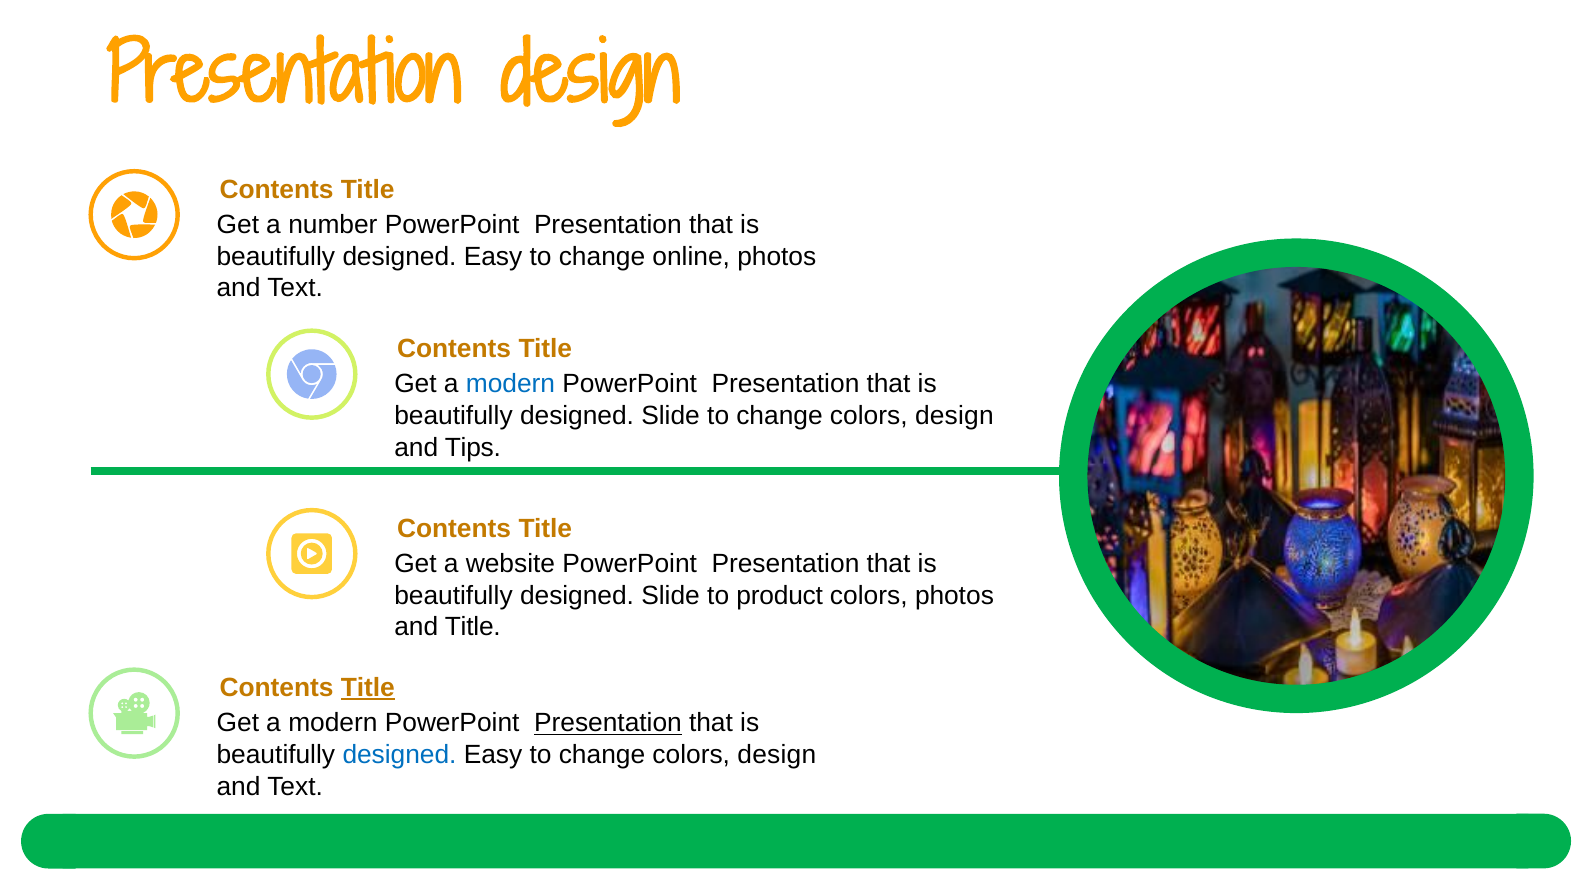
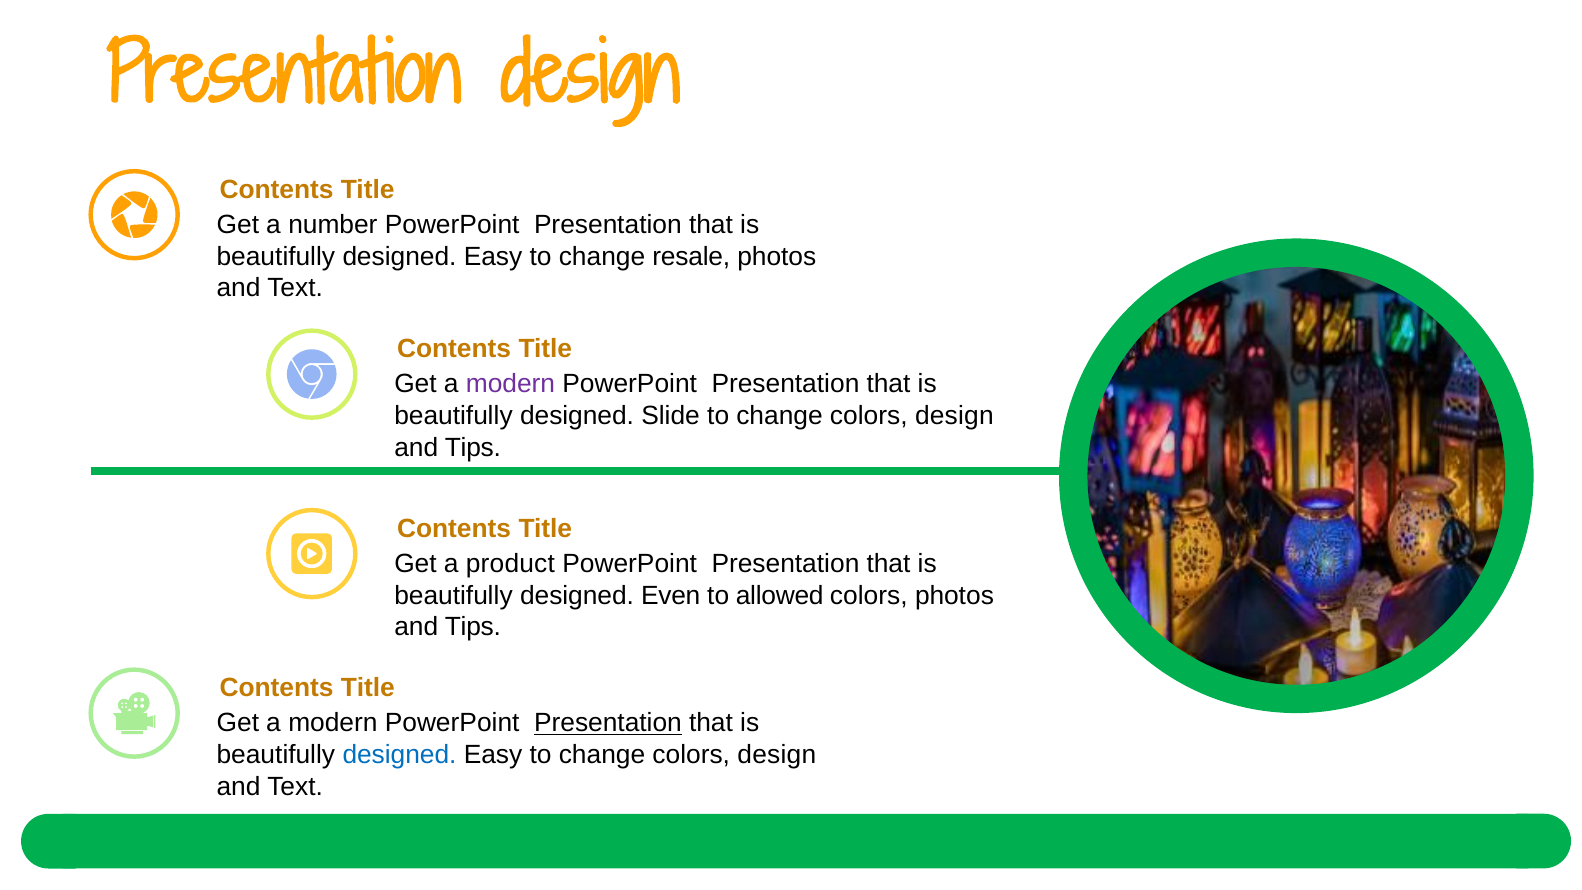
online: online -> resale
modern at (510, 384) colour: blue -> purple
website: website -> product
Slide at (671, 595): Slide -> Even
product: product -> allowed
Title at (473, 627): Title -> Tips
Title at (368, 688) underline: present -> none
